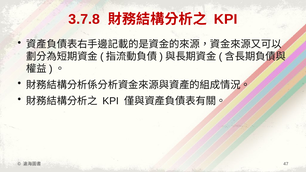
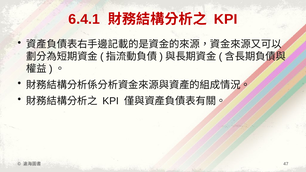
3.7.8: 3.7.8 -> 6.4.1
